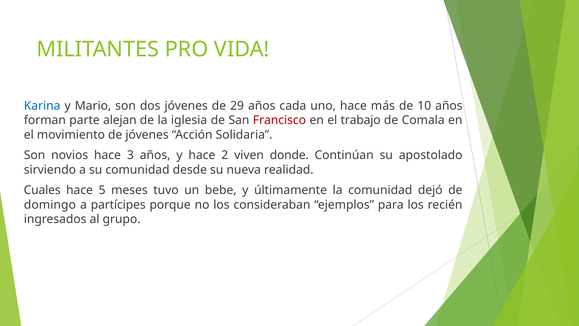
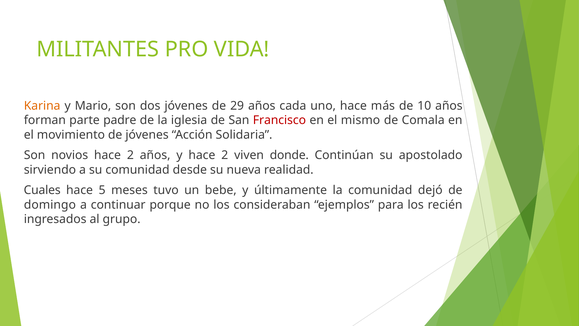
Karina colour: blue -> orange
alejan: alejan -> padre
trabajo: trabajo -> mismo
novios hace 3: 3 -> 2
partícipes: partícipes -> continuar
